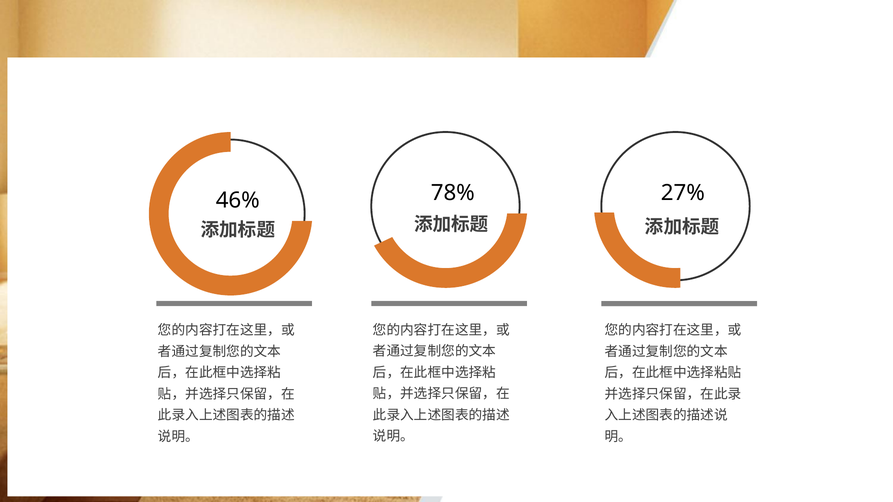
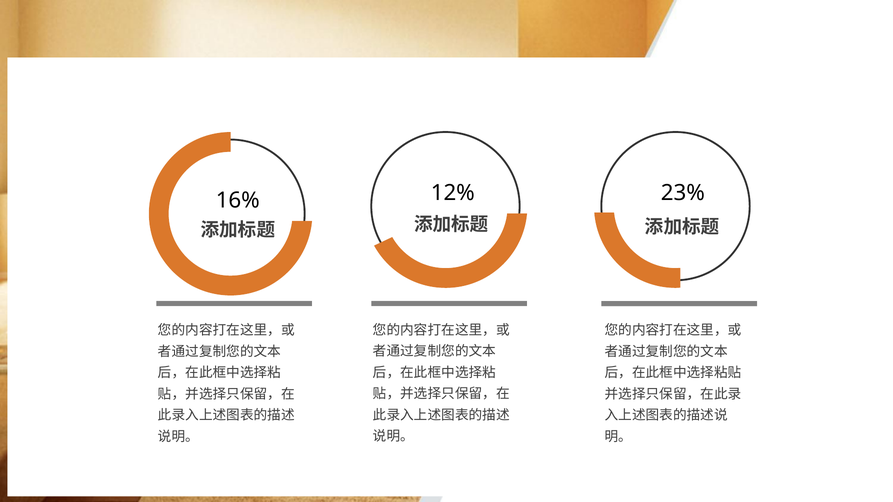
78%: 78% -> 12%
27%: 27% -> 23%
46%: 46% -> 16%
